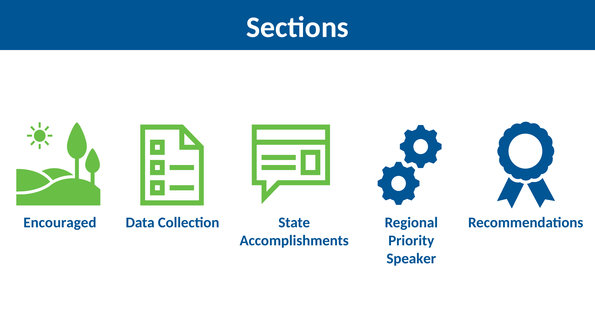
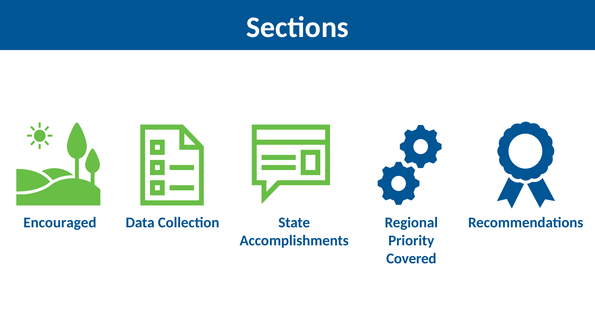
Speaker: Speaker -> Covered
